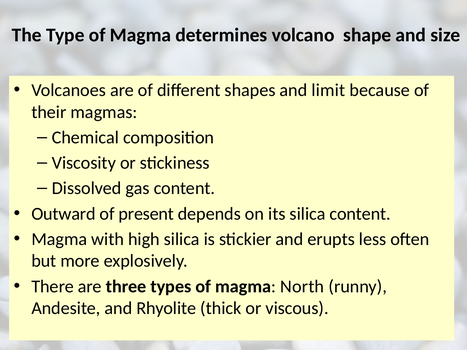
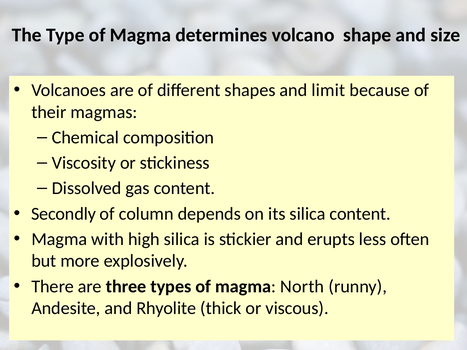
Outward: Outward -> Secondly
present: present -> column
